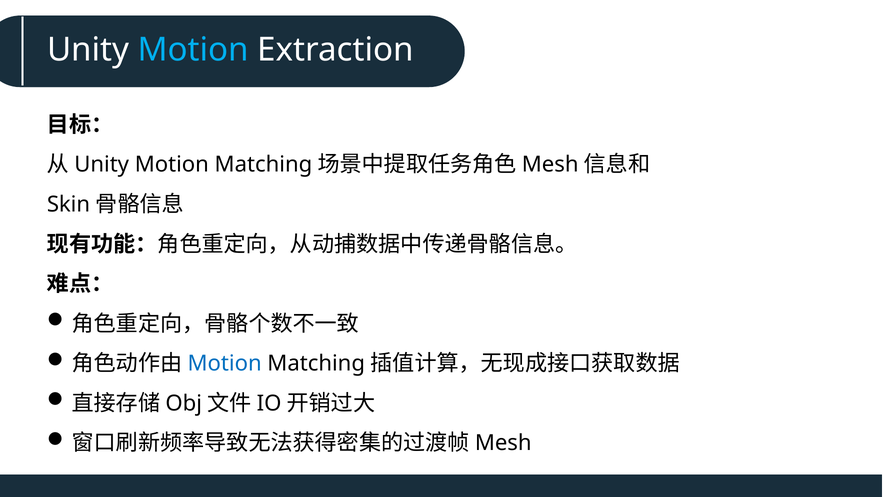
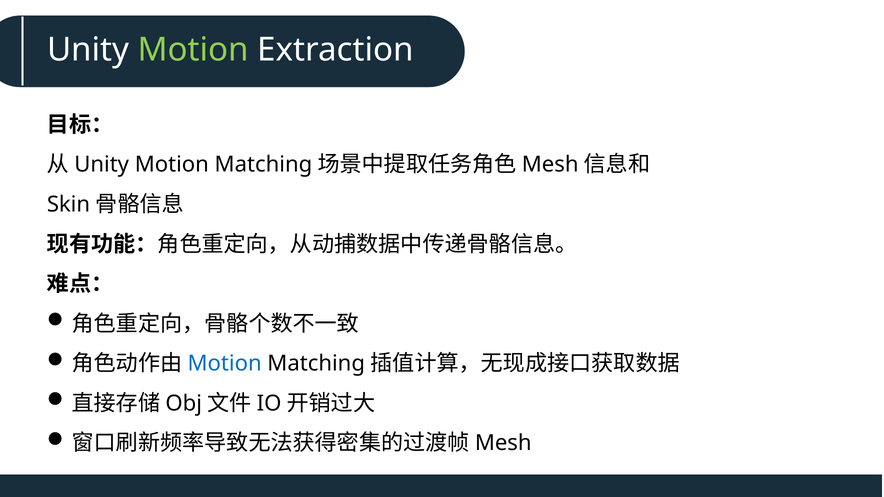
Motion at (193, 50) colour: light blue -> light green
